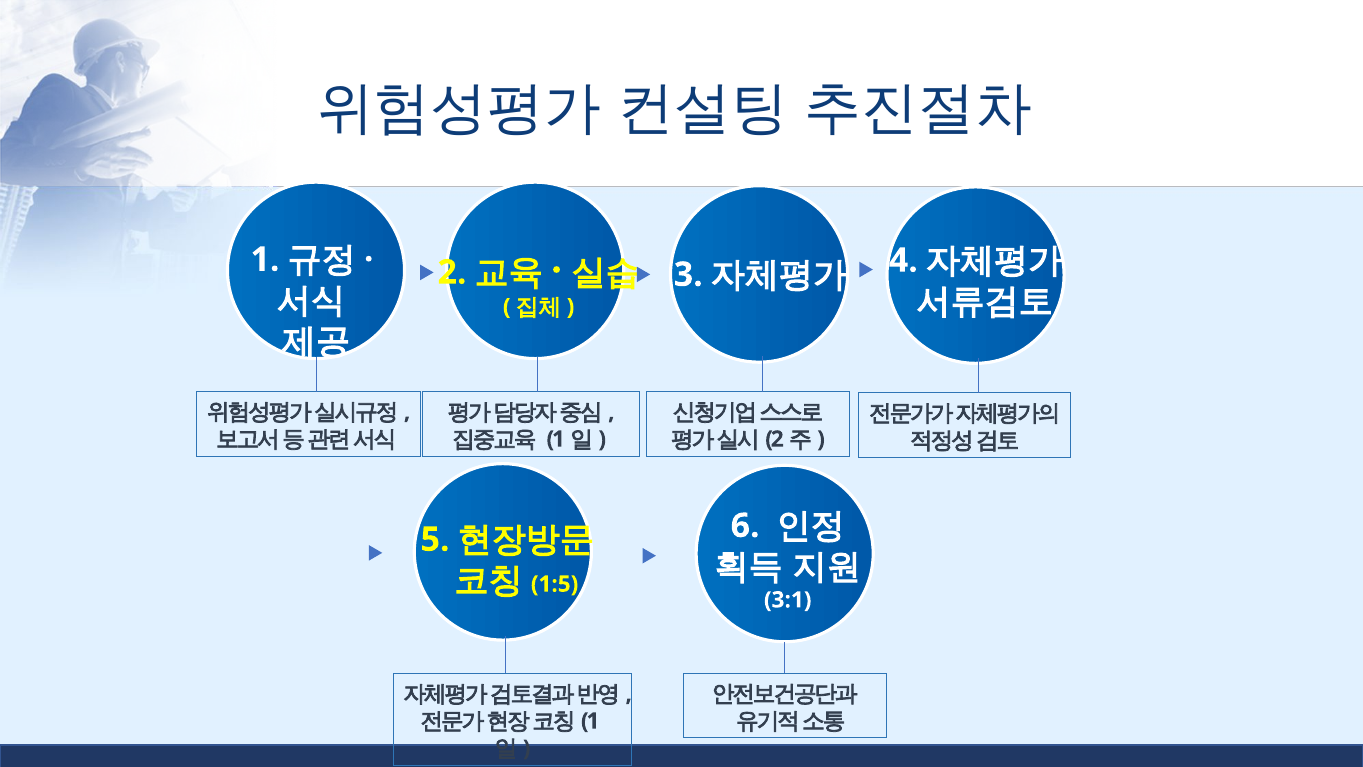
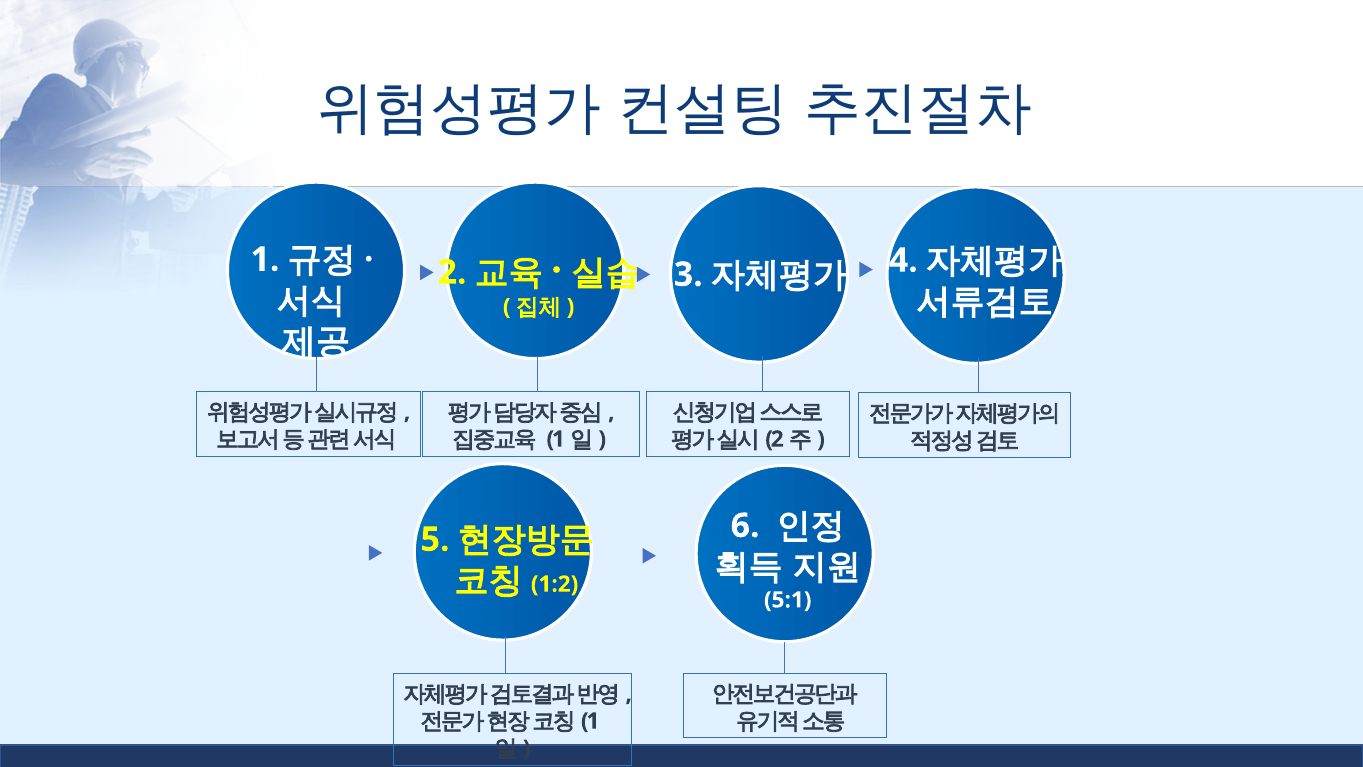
1:5: 1:5 -> 1:2
3:1: 3:1 -> 5:1
